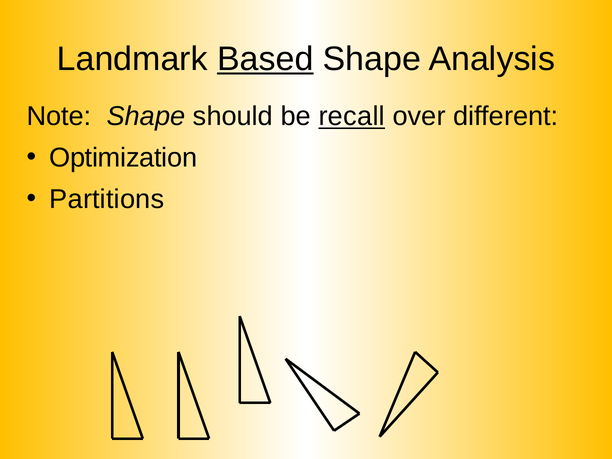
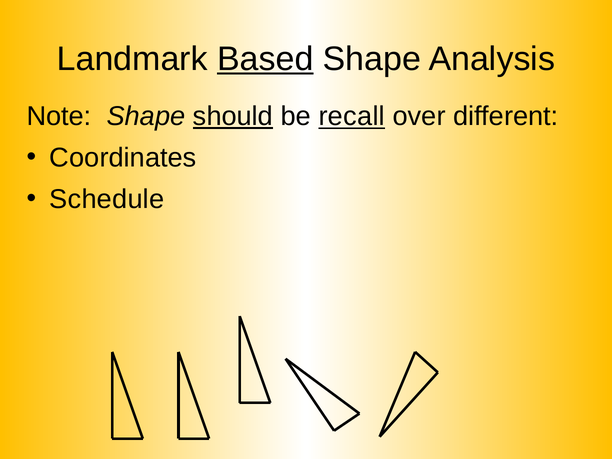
should underline: none -> present
Optimization: Optimization -> Coordinates
Partitions: Partitions -> Schedule
